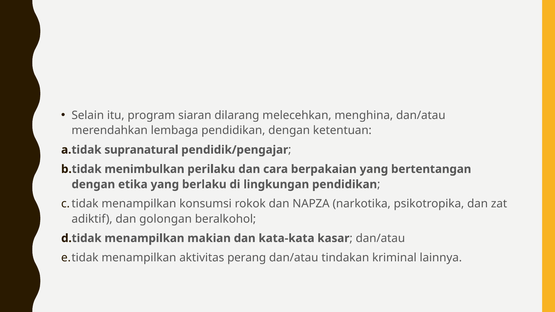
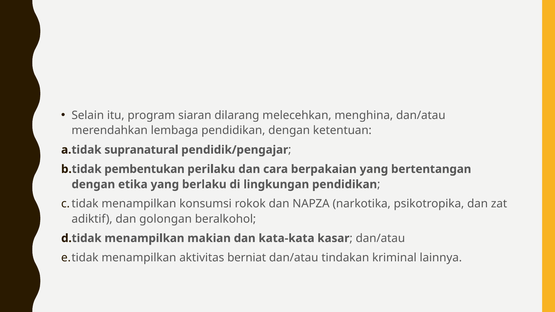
menimbulkan: menimbulkan -> pembentukan
perang: perang -> berniat
